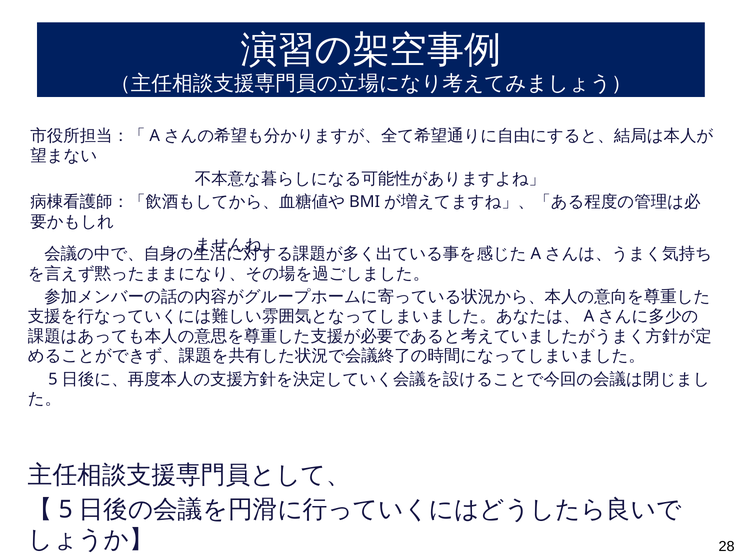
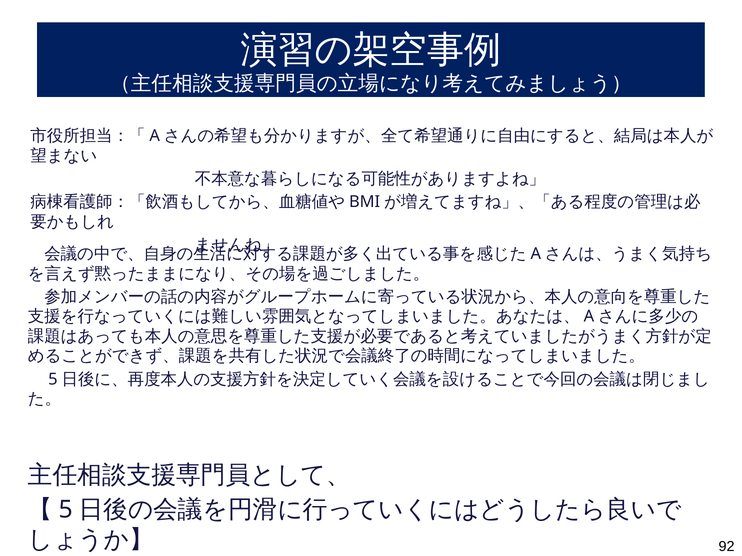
28: 28 -> 92
